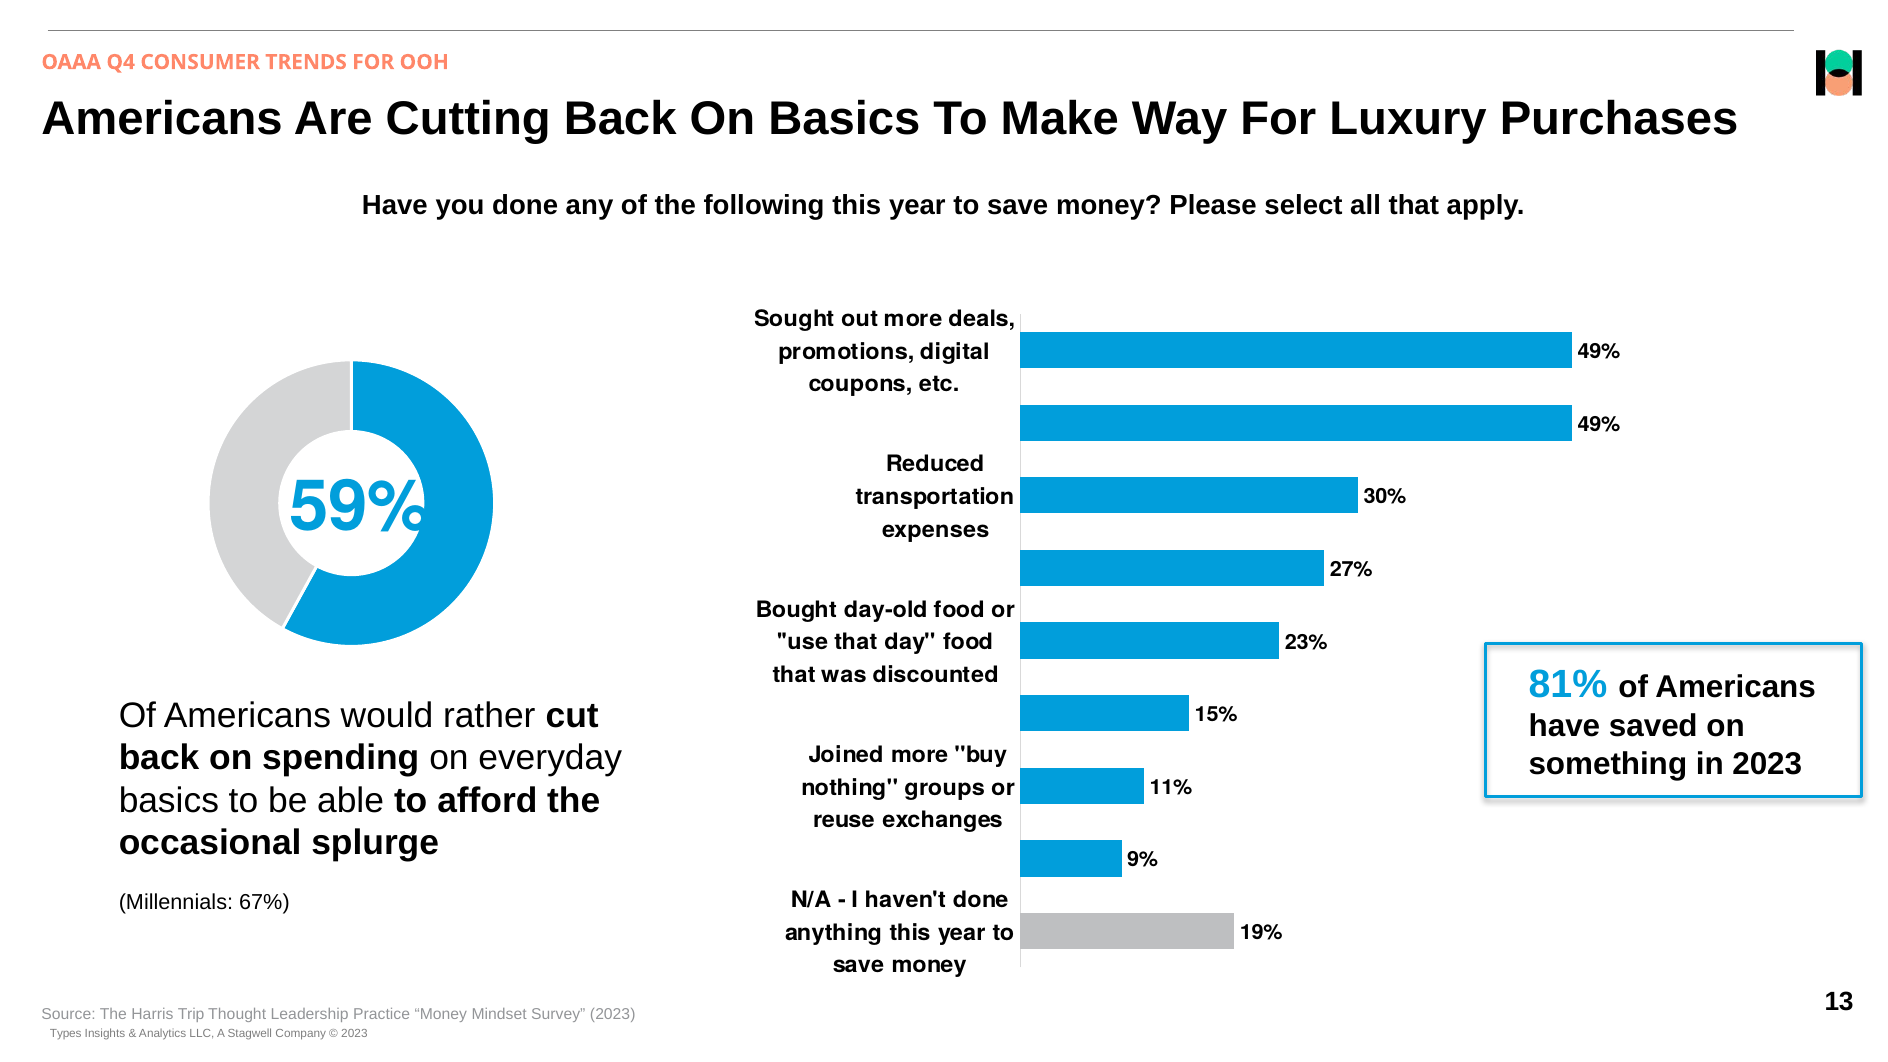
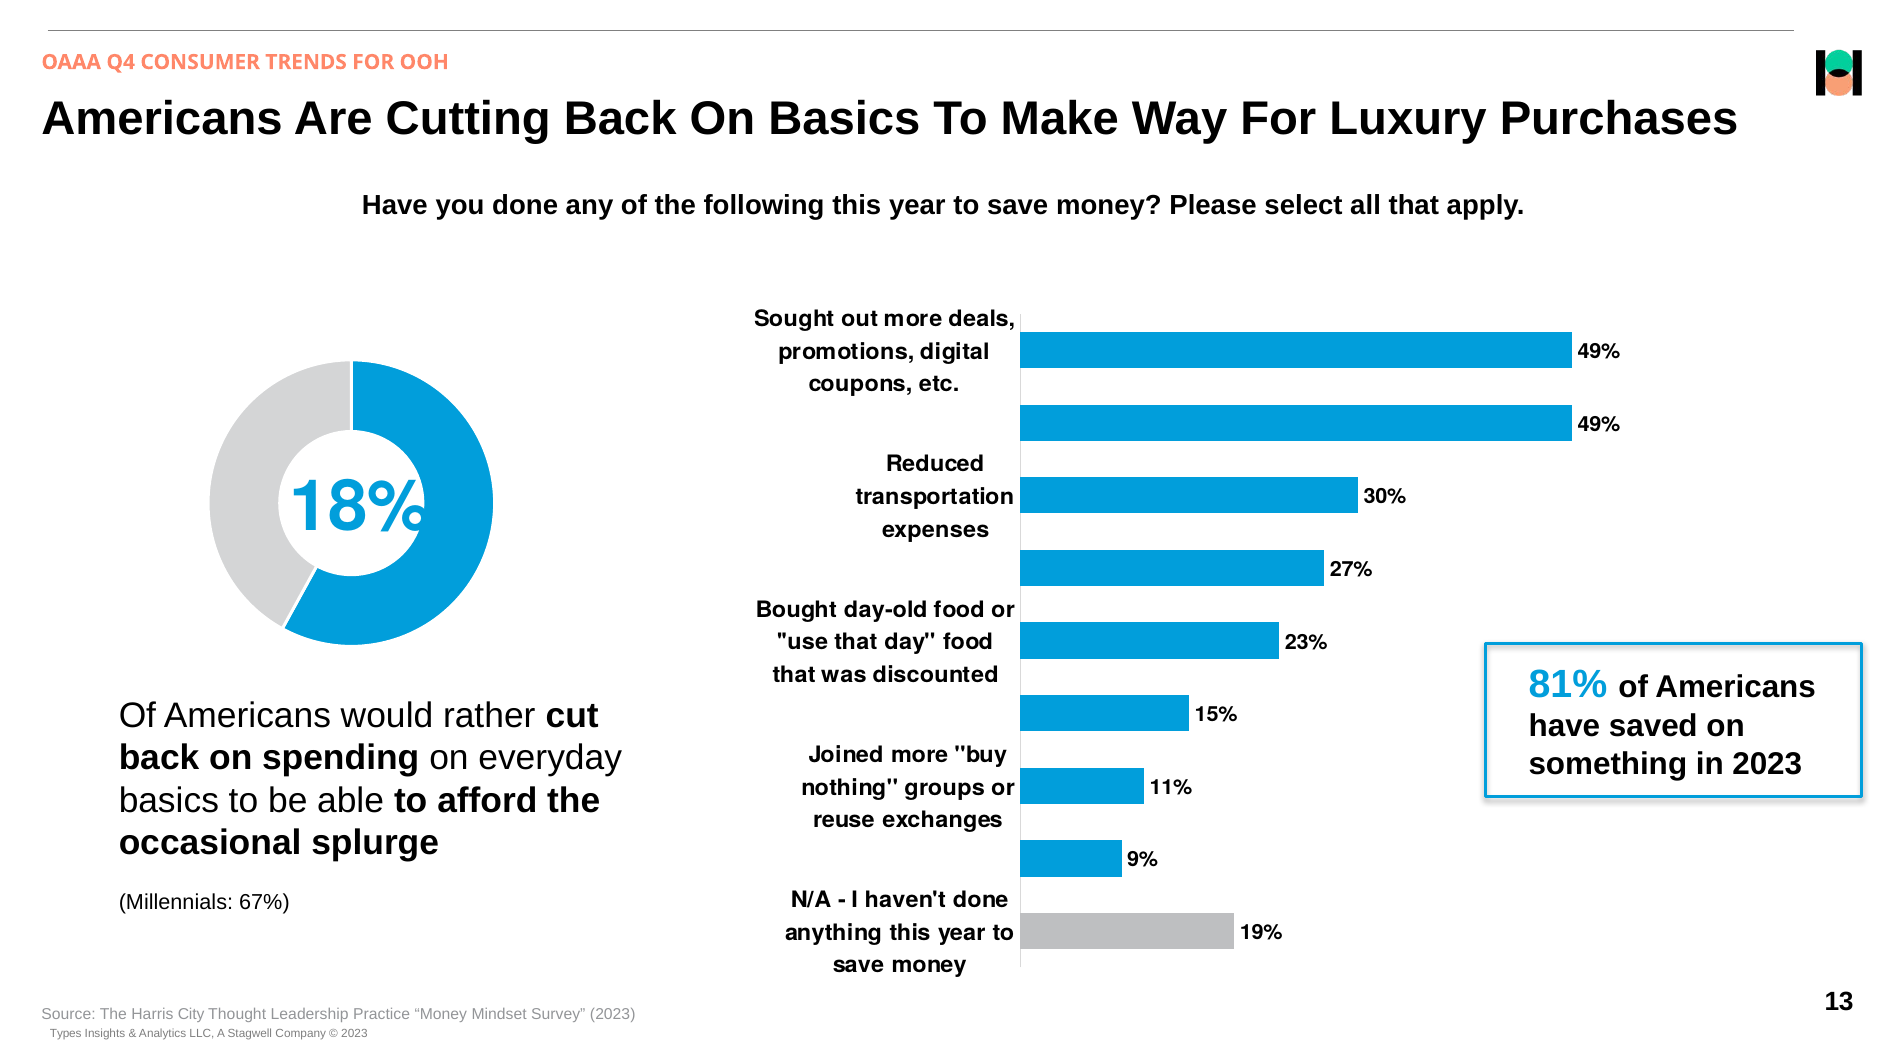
59%: 59% -> 18%
Trip: Trip -> City
